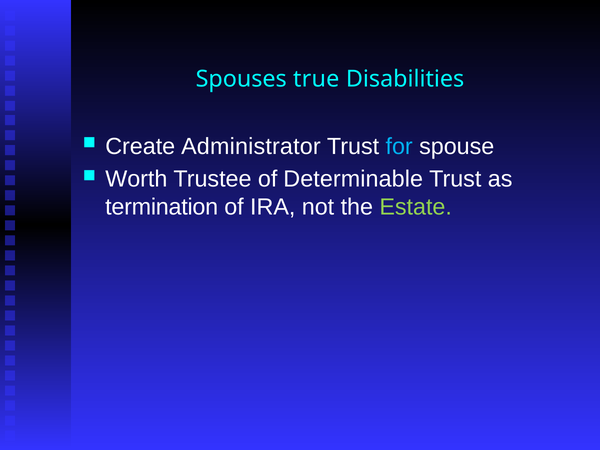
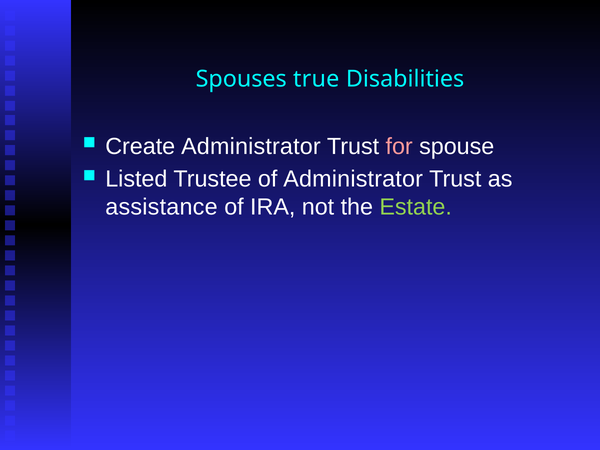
for colour: light blue -> pink
Worth: Worth -> Listed
of Determinable: Determinable -> Administrator
termination: termination -> assistance
